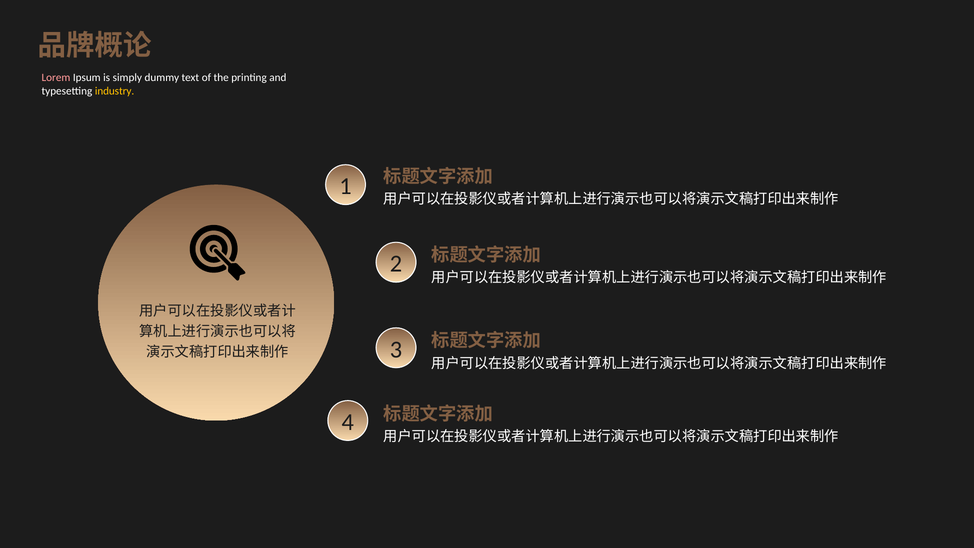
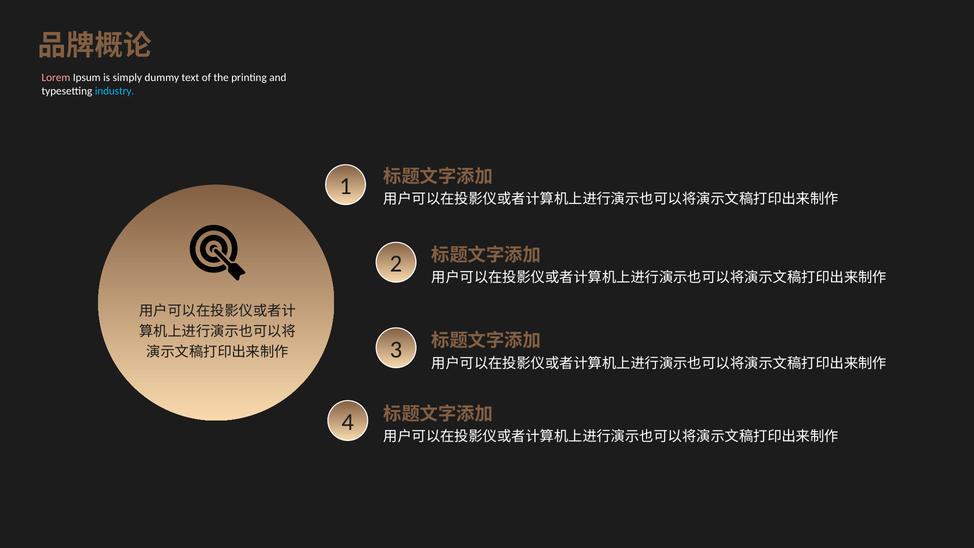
industry colour: yellow -> light blue
